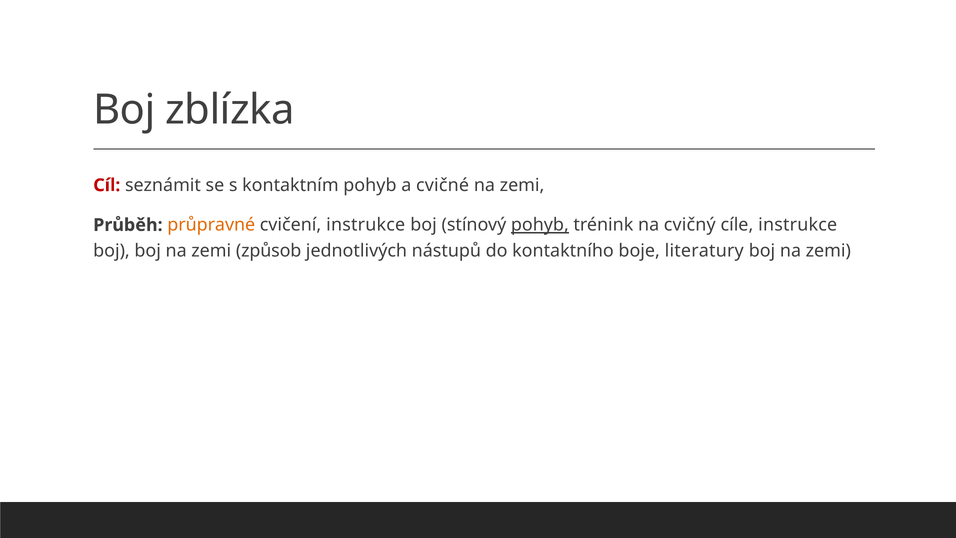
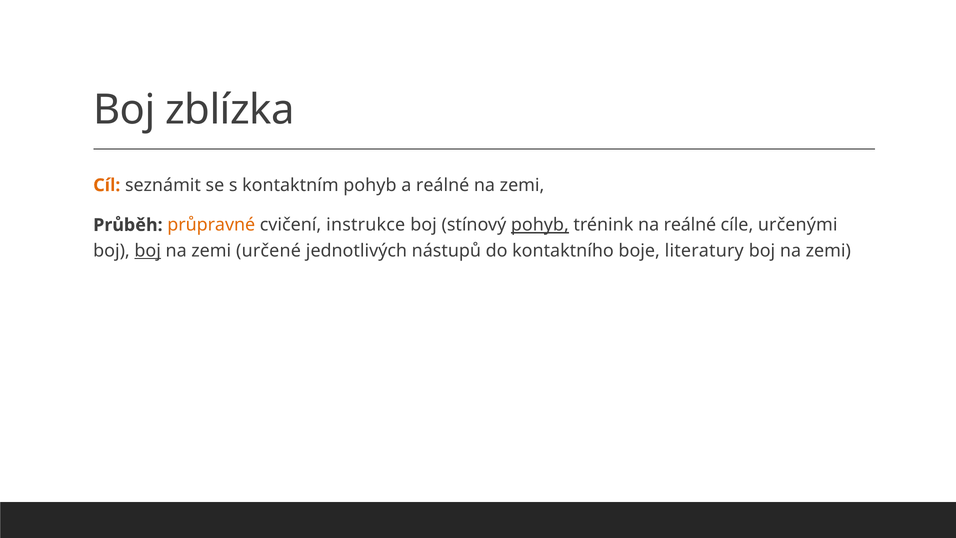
Cíl colour: red -> orange
a cvičné: cvičné -> reálné
na cvičný: cvičný -> reálné
cíle instrukce: instrukce -> určenými
boj at (148, 251) underline: none -> present
způsob: způsob -> určené
